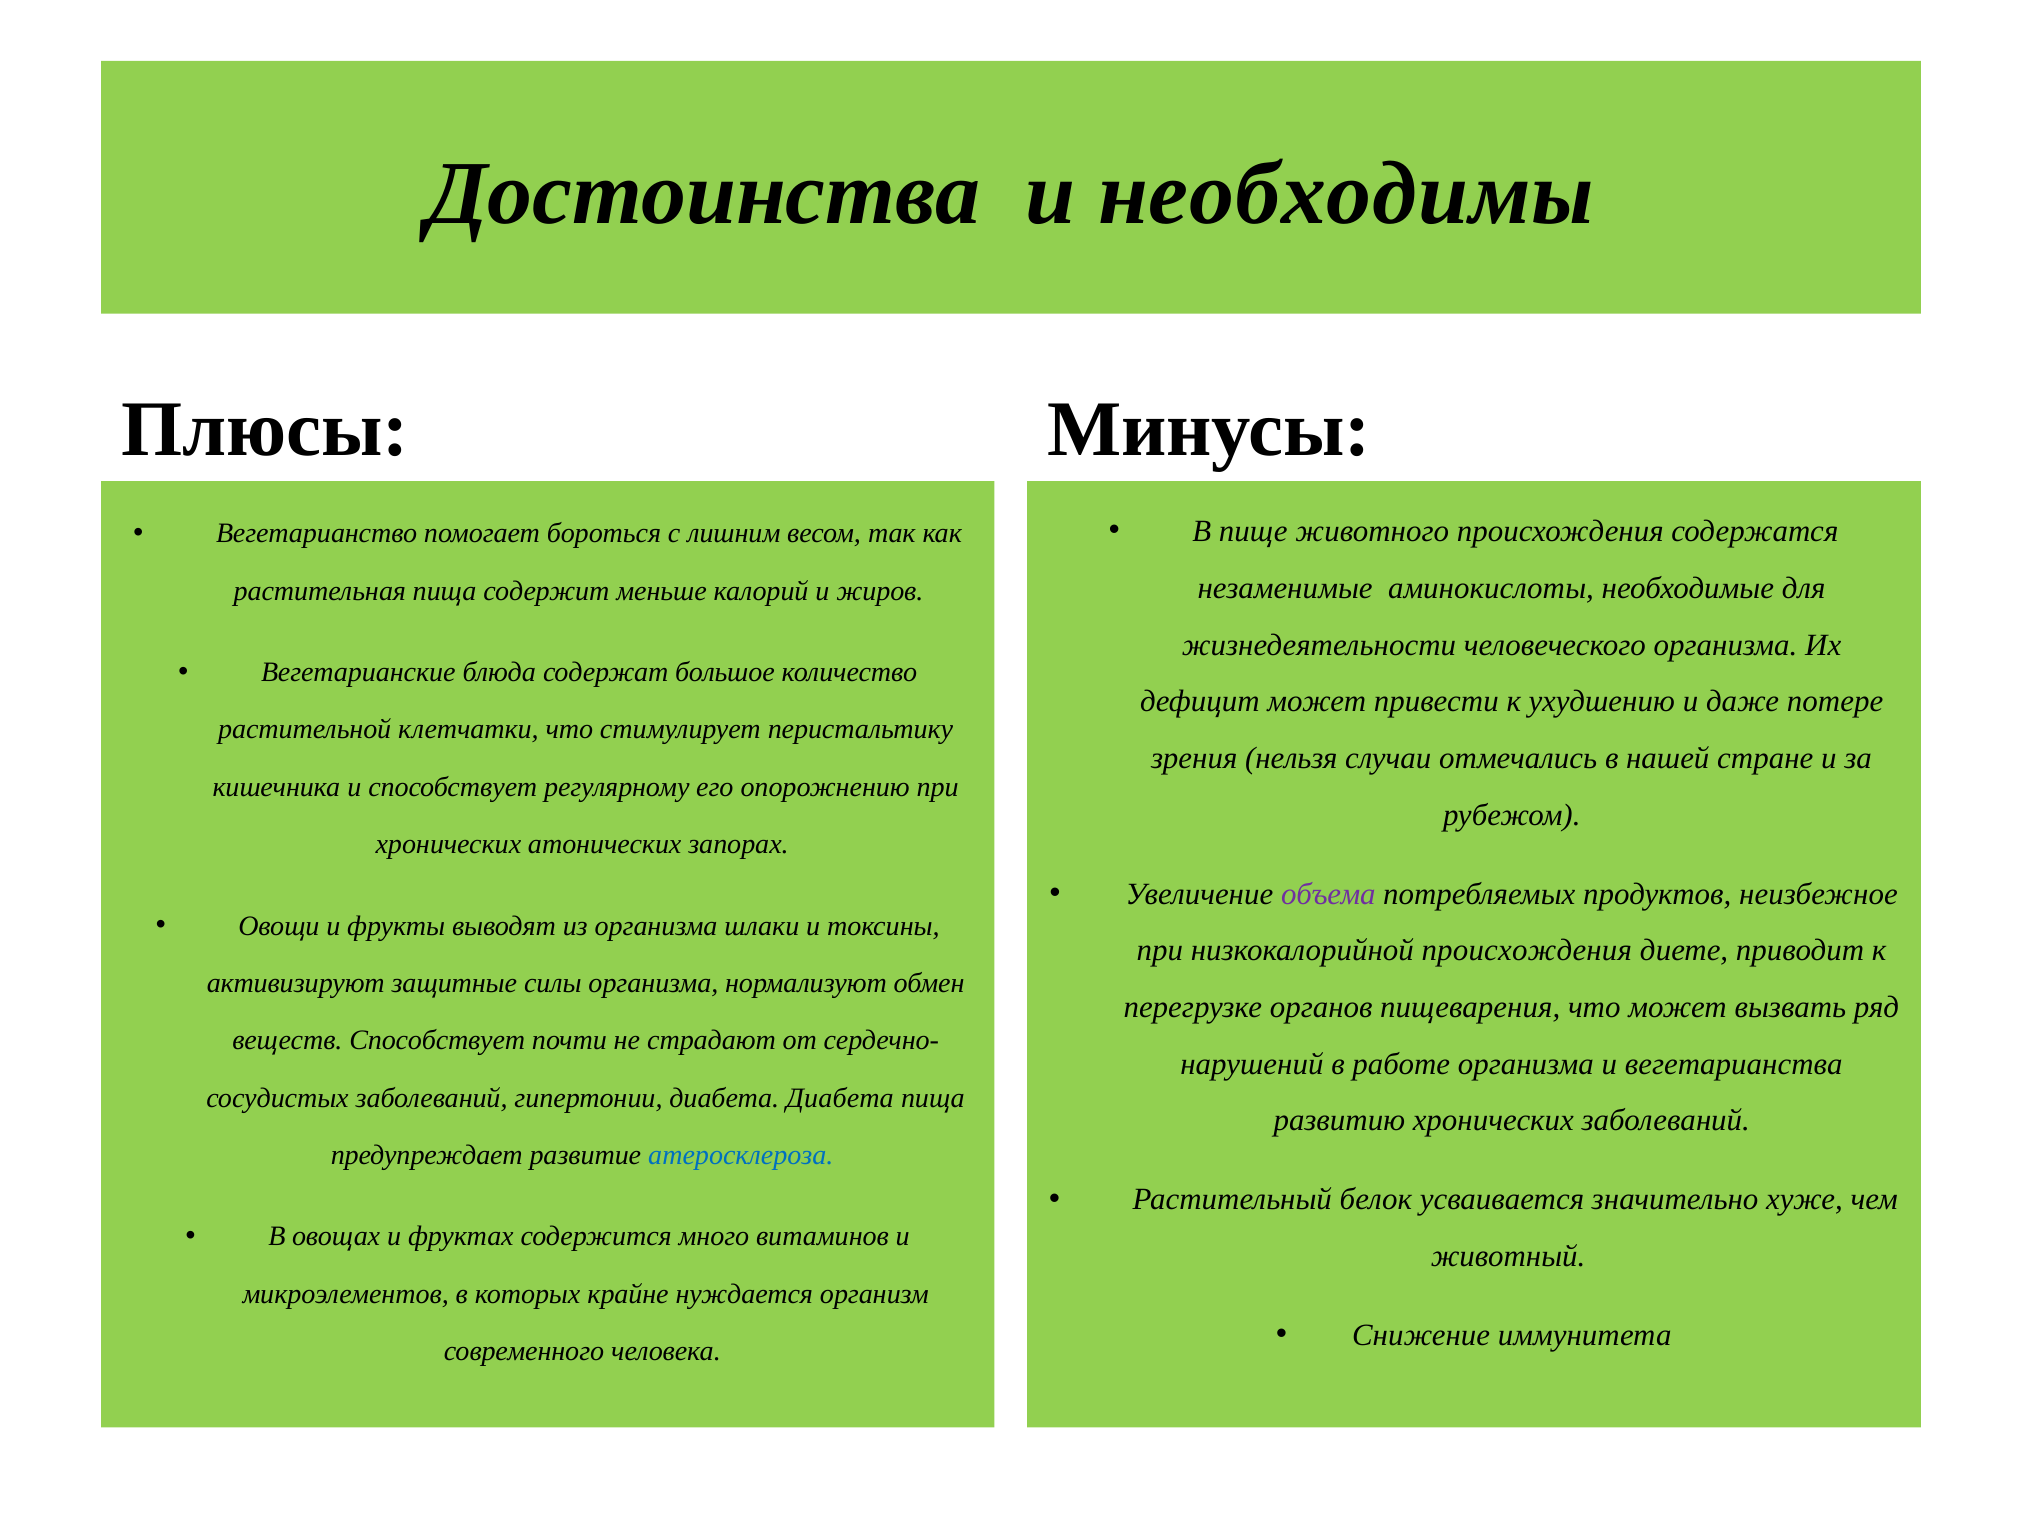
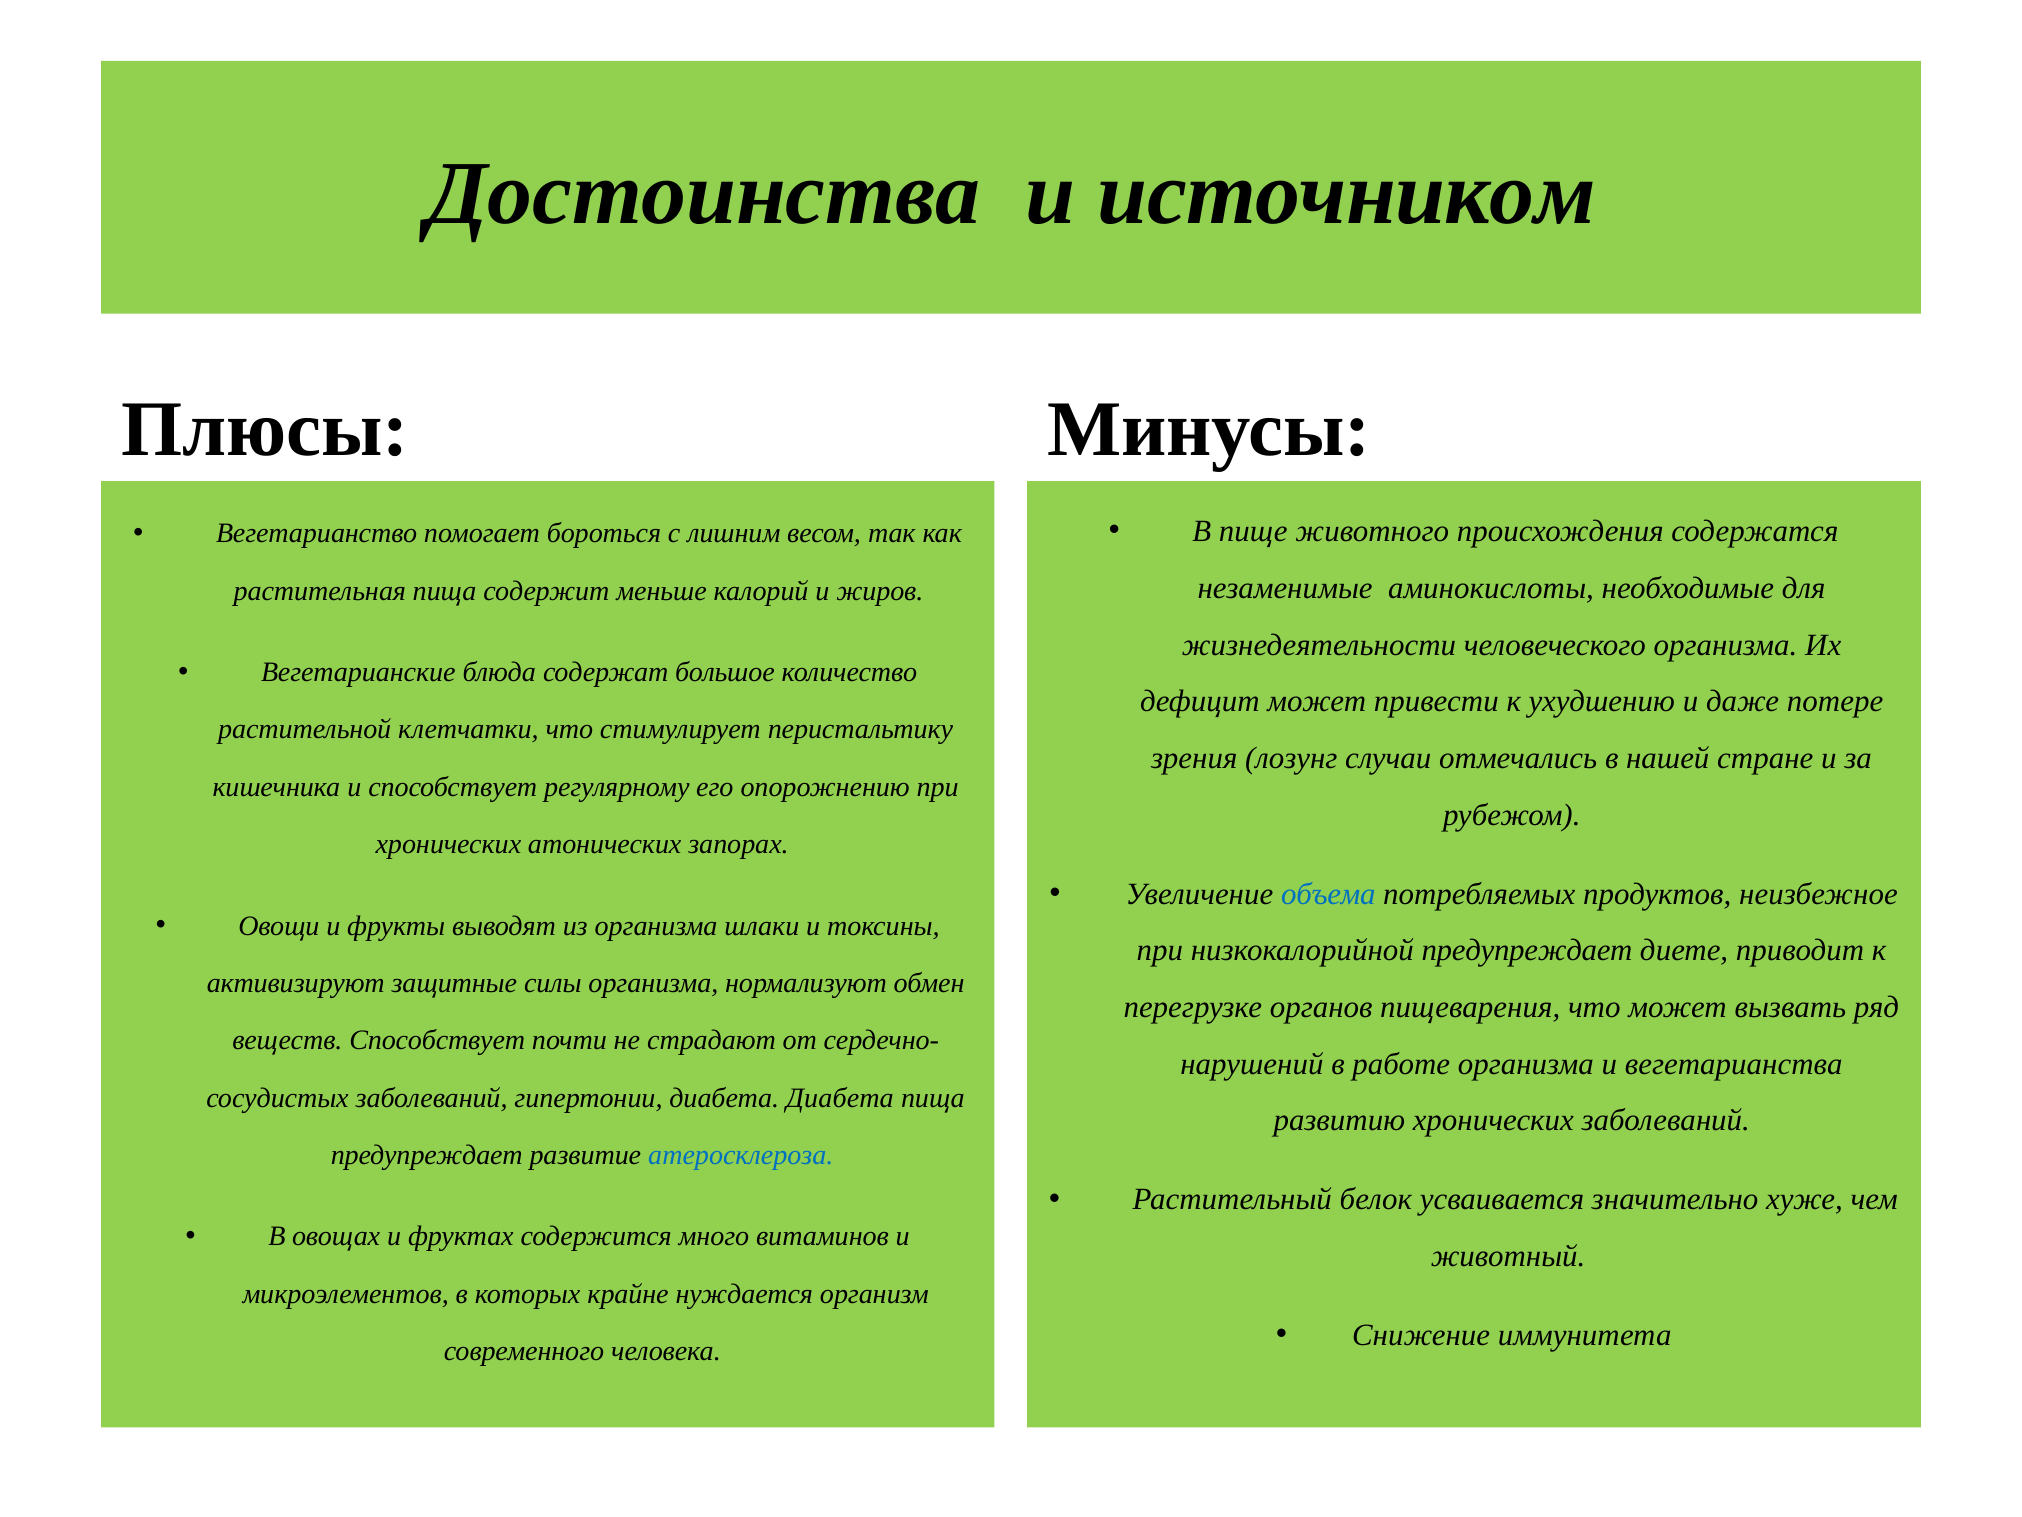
необходимы: необходимы -> источником
нельзя: нельзя -> лозунг
объема colour: purple -> blue
низкокалорийной происхождения: происхождения -> предупреждает
